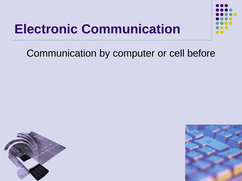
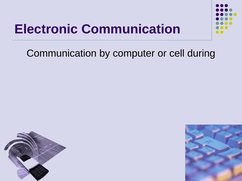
before: before -> during
